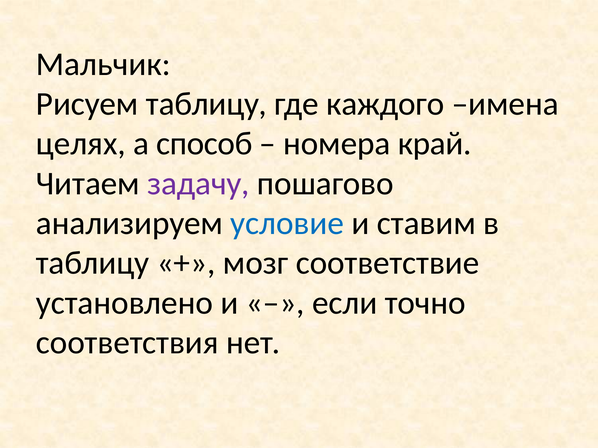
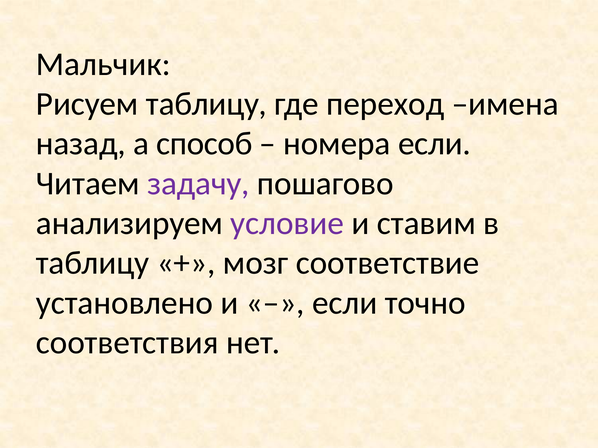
каждого: каждого -> переход
целях: целях -> назад
номера край: край -> если
условие colour: blue -> purple
